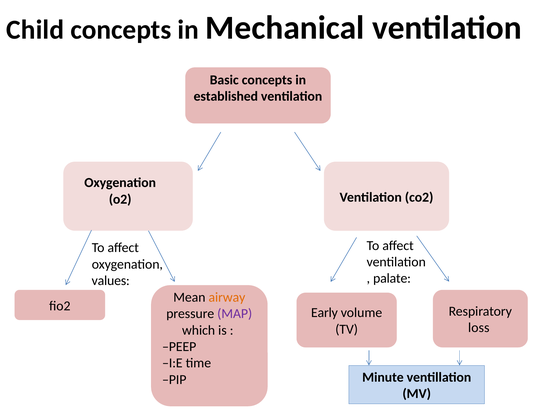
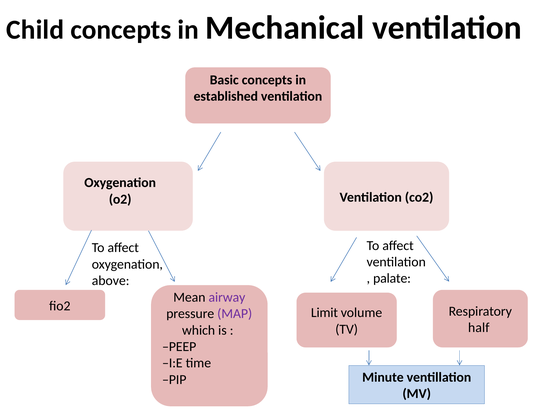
values: values -> above
airway colour: orange -> purple
Early: Early -> Limit
loss: loss -> half
